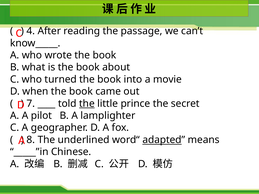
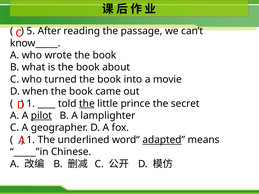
4: 4 -> 5
7 at (31, 104): 7 -> 1
pilot underline: none -> present
8 at (31, 140): 8 -> 1
